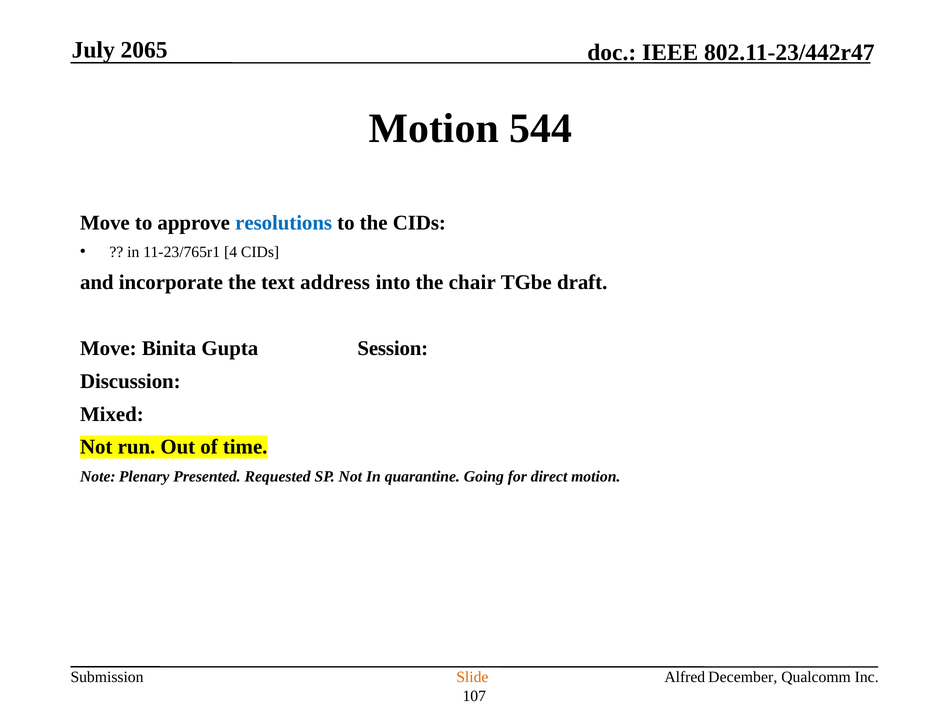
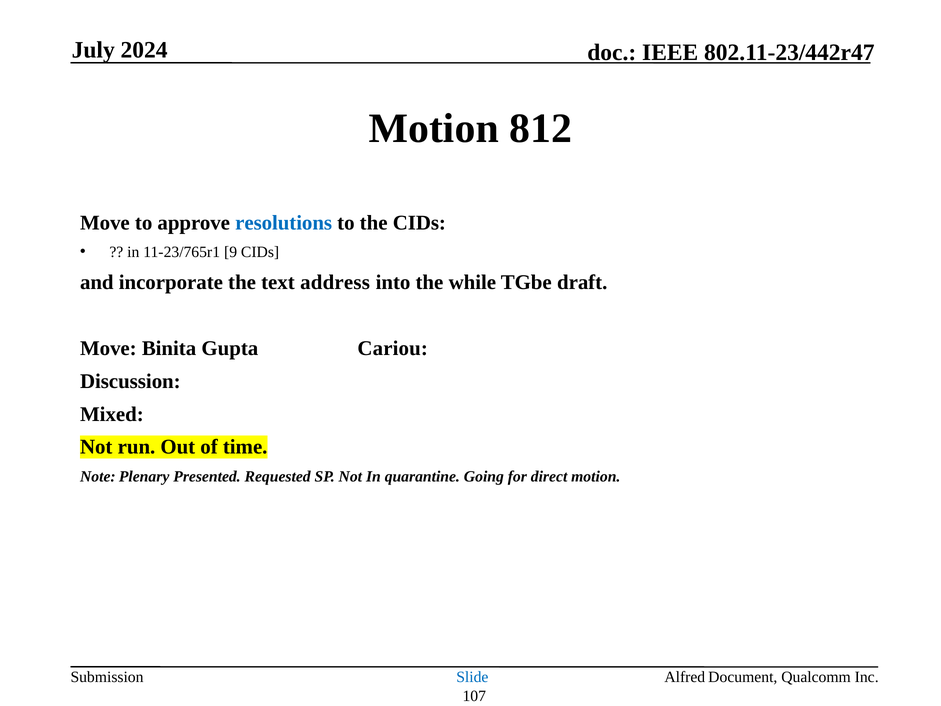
2065: 2065 -> 2024
544: 544 -> 812
4: 4 -> 9
chair: chair -> while
Session: Session -> Cariou
Slide colour: orange -> blue
December: December -> Document
